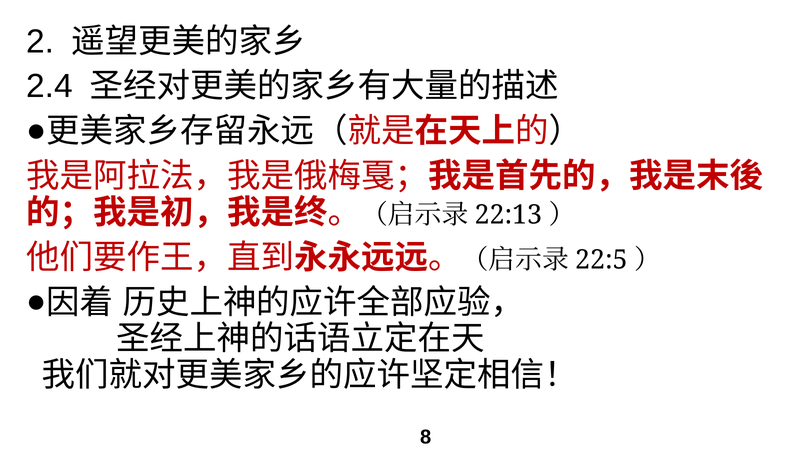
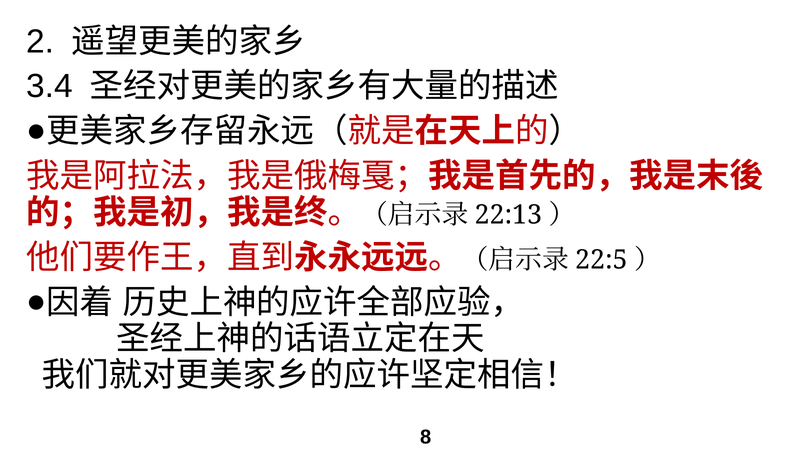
2.4: 2.4 -> 3.4
